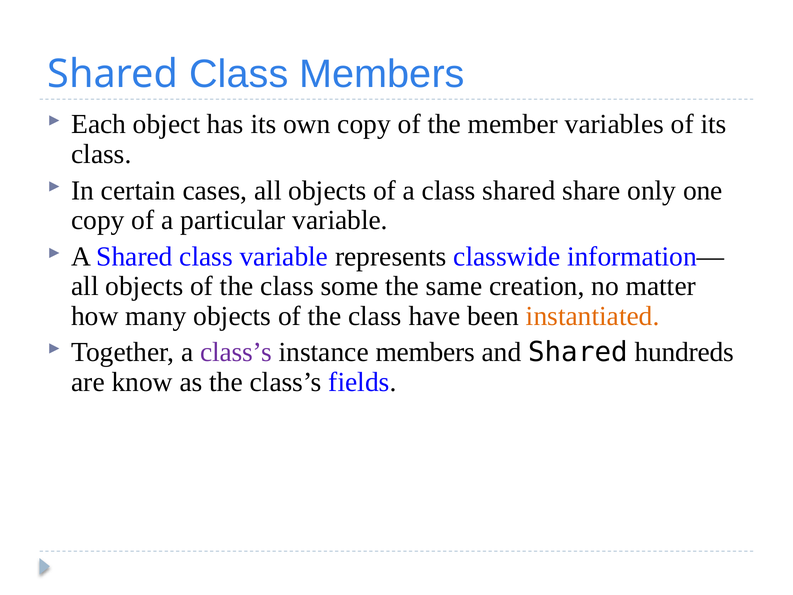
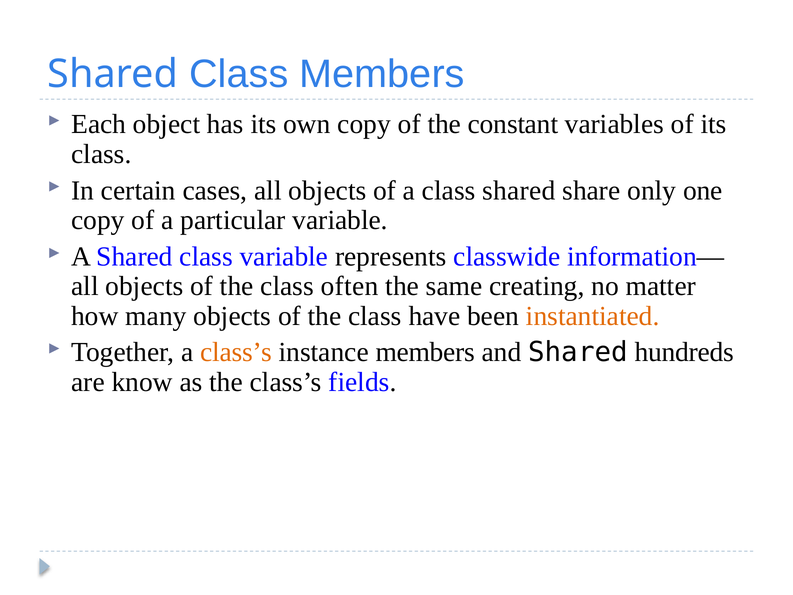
member: member -> constant
some: some -> often
creation: creation -> creating
class’s at (236, 352) colour: purple -> orange
